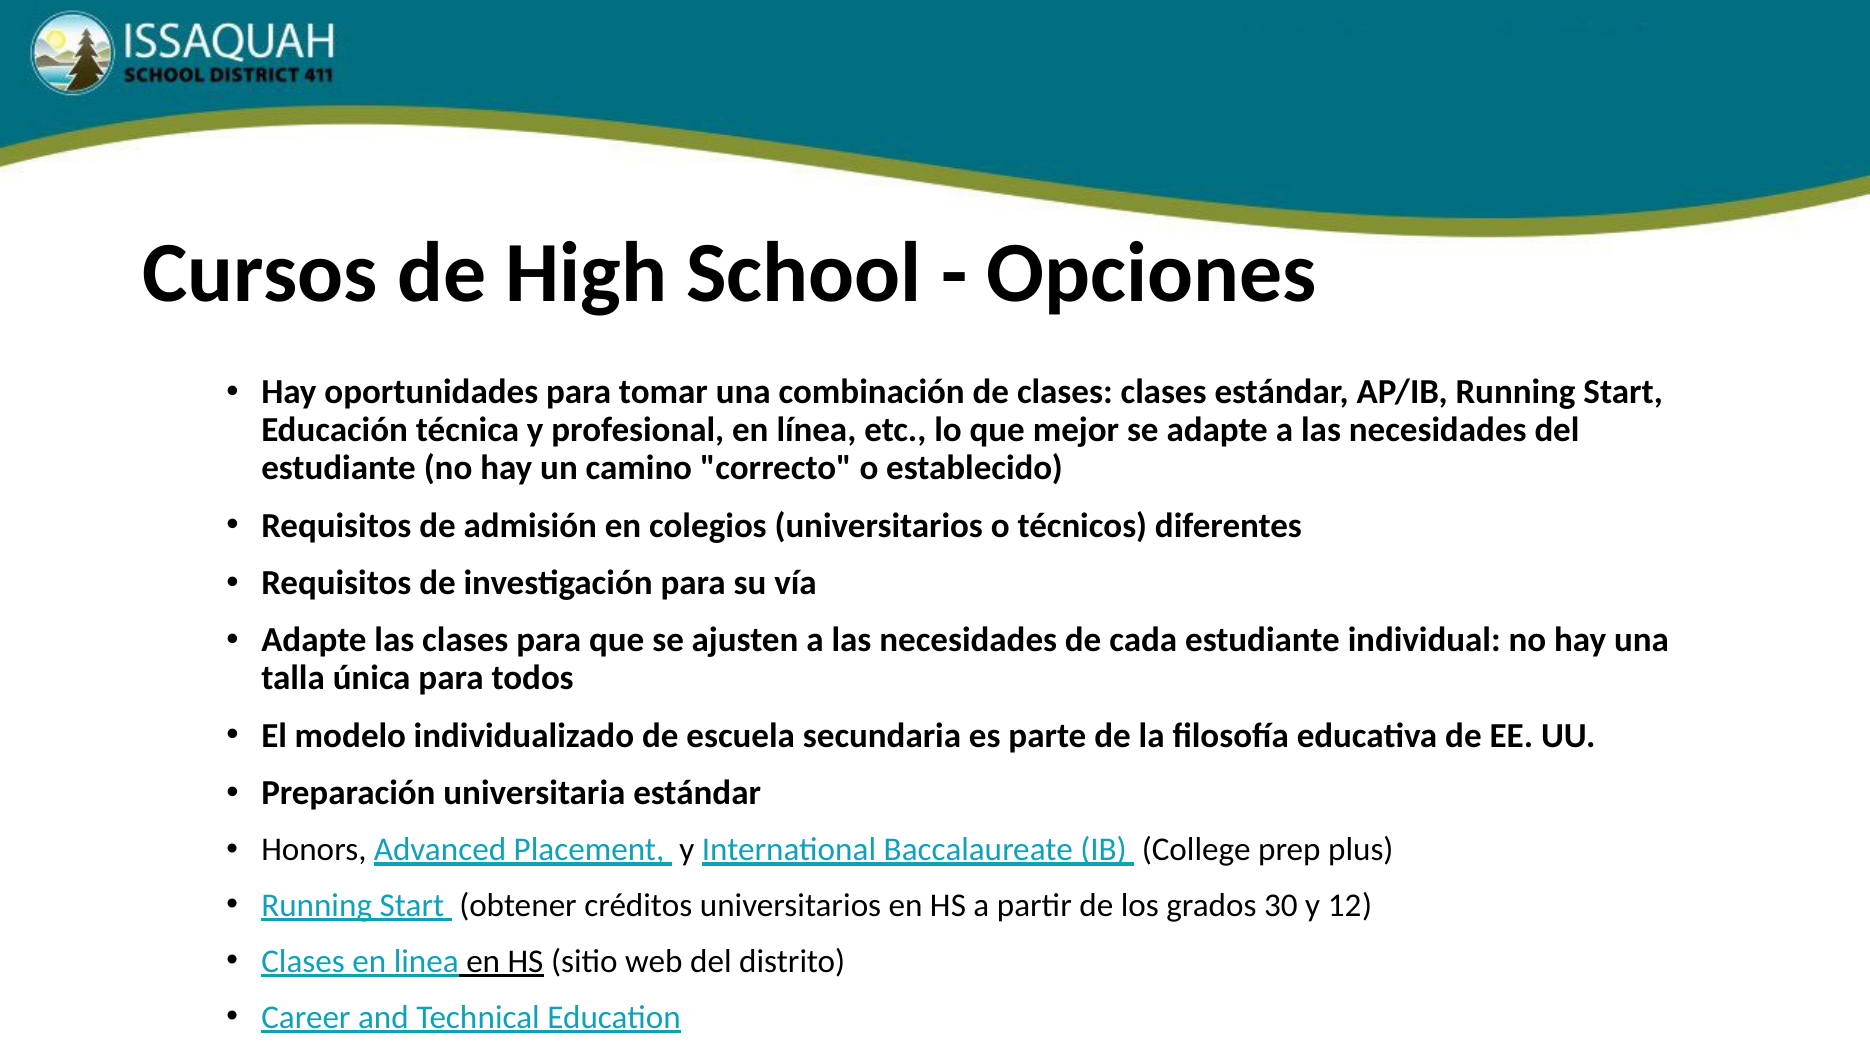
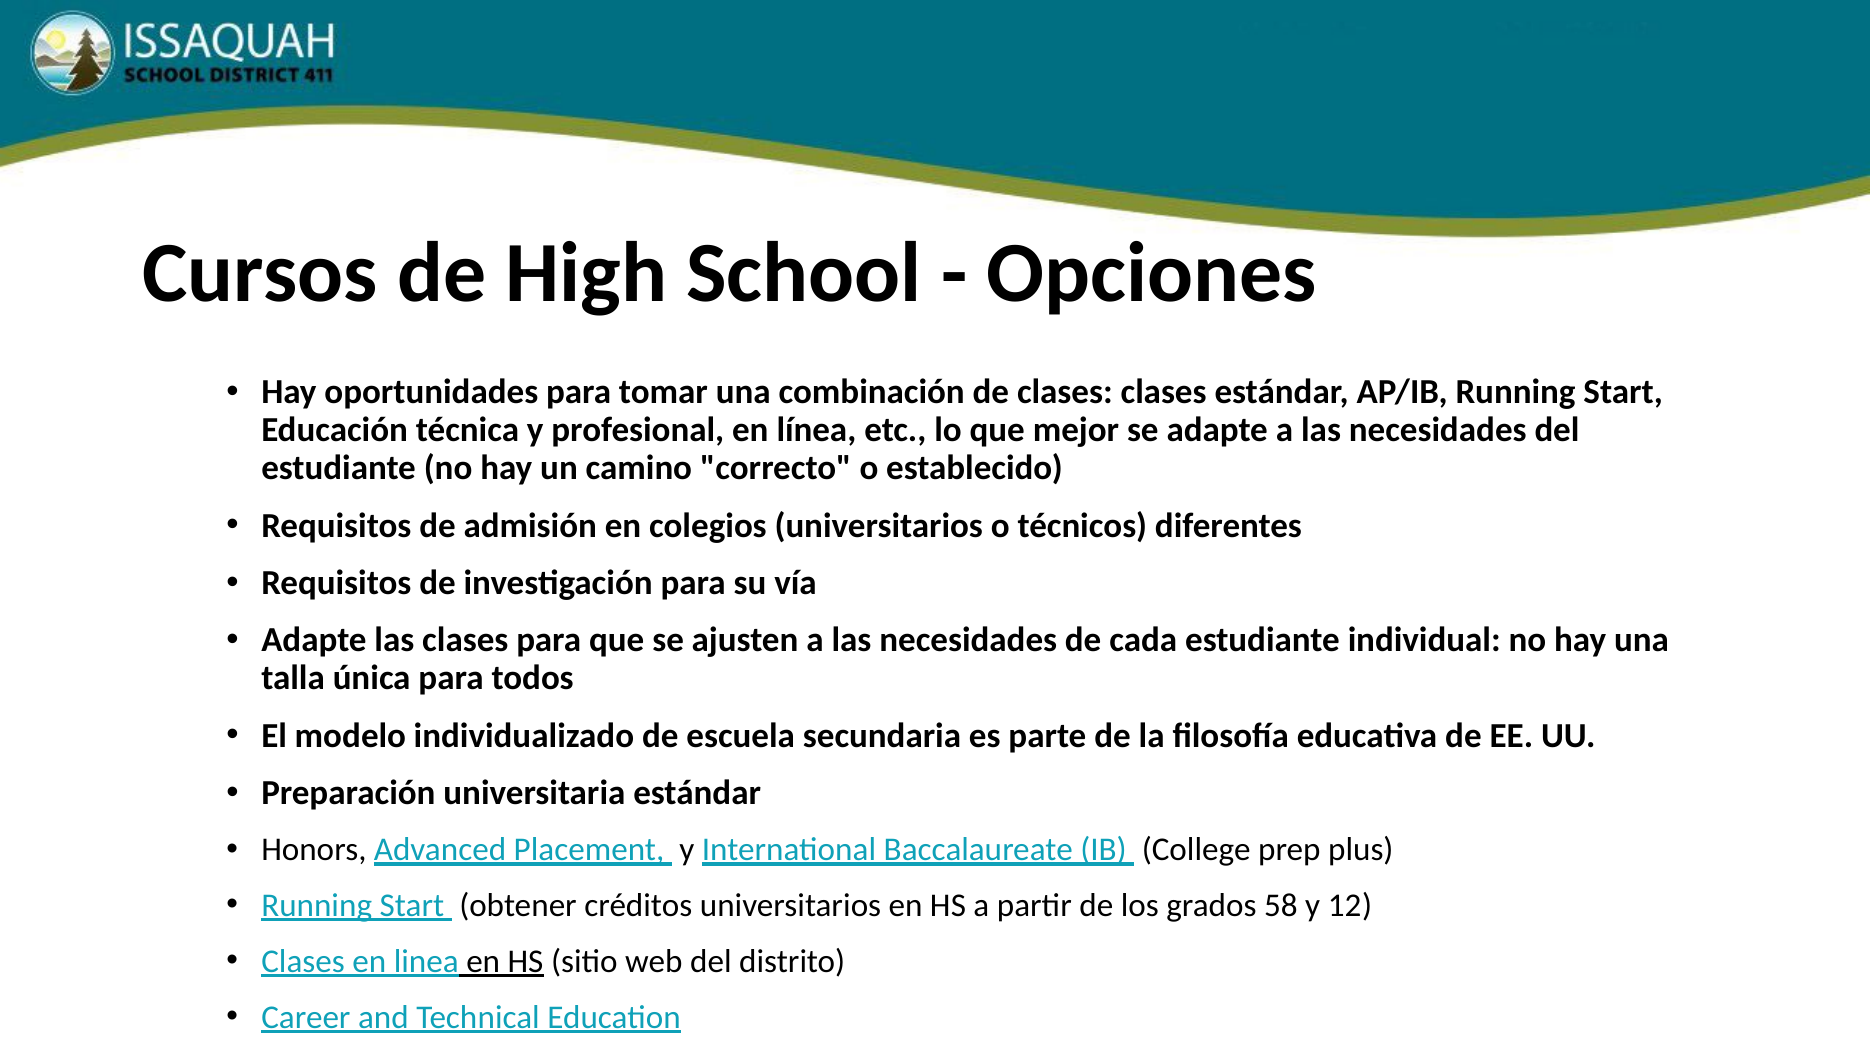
30: 30 -> 58
